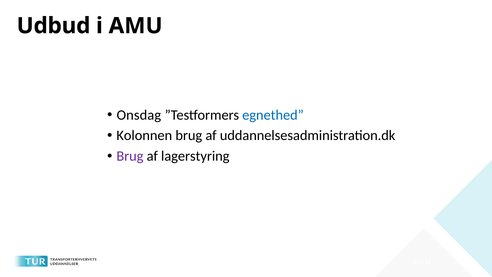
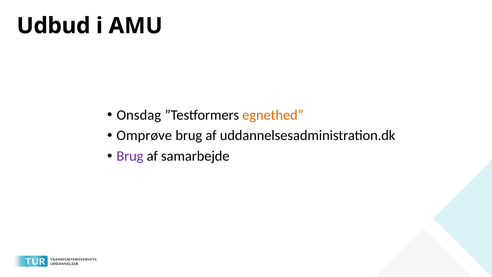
egnethed colour: blue -> orange
Kolonnen: Kolonnen -> Omprøve
lagerstyring: lagerstyring -> samarbejde
